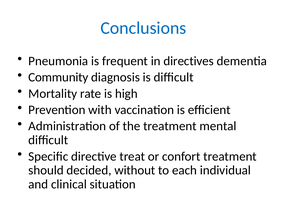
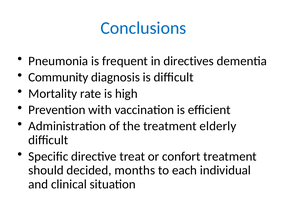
mental: mental -> elderly
without: without -> months
